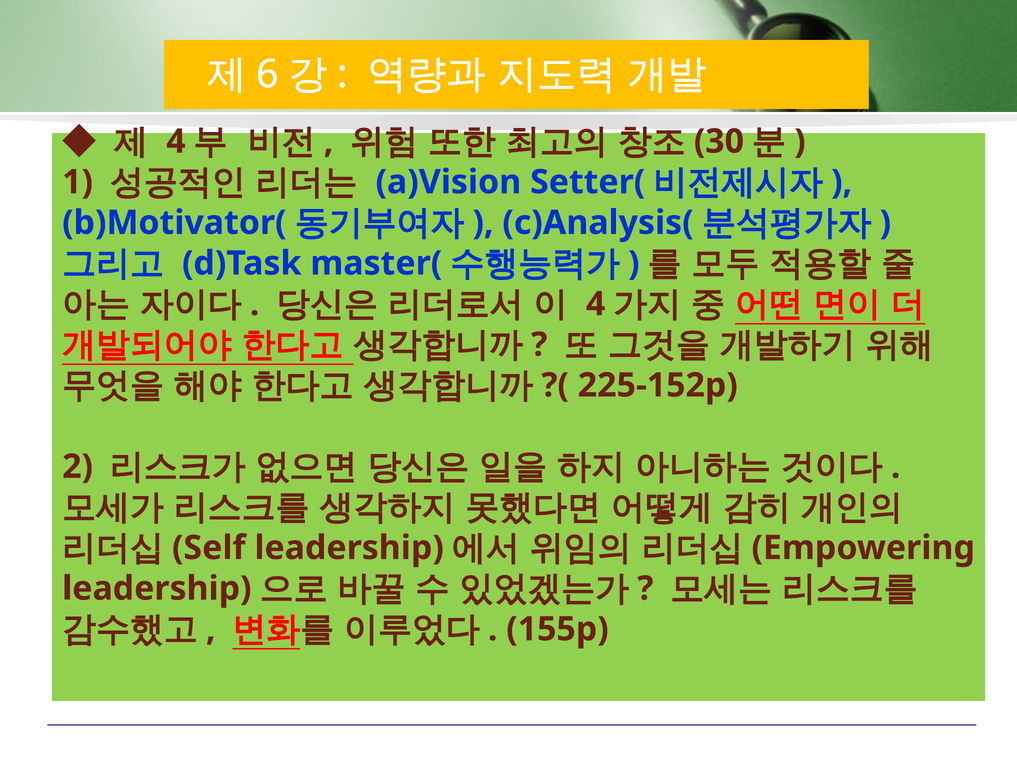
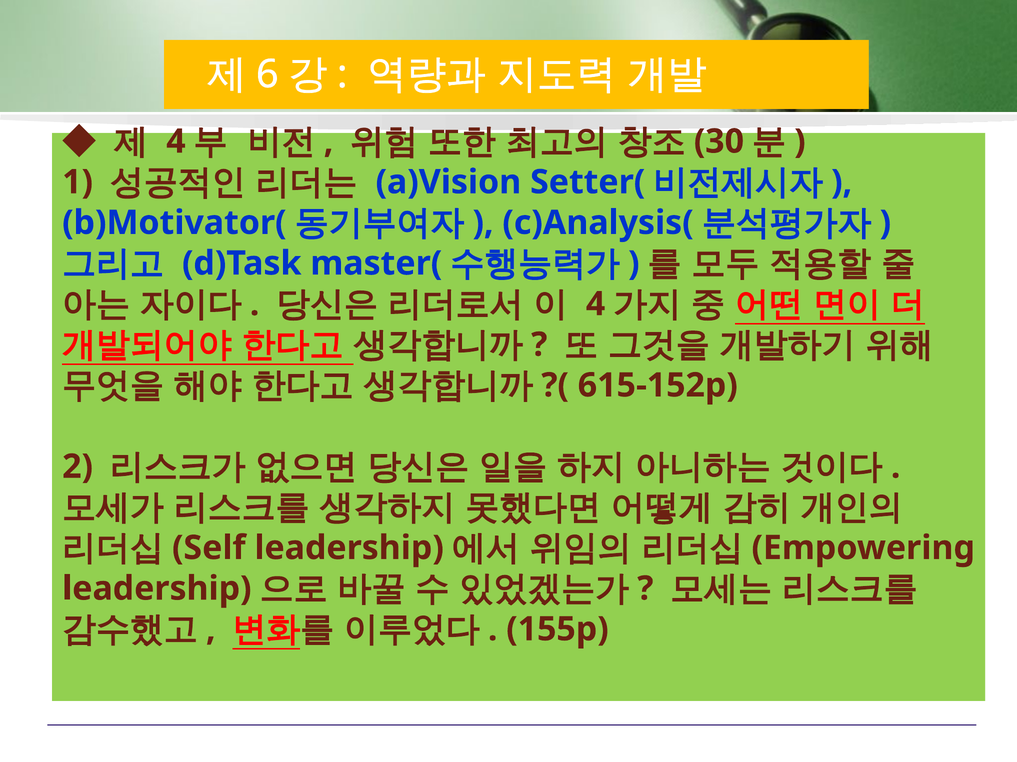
225-152p: 225-152p -> 615-152p
